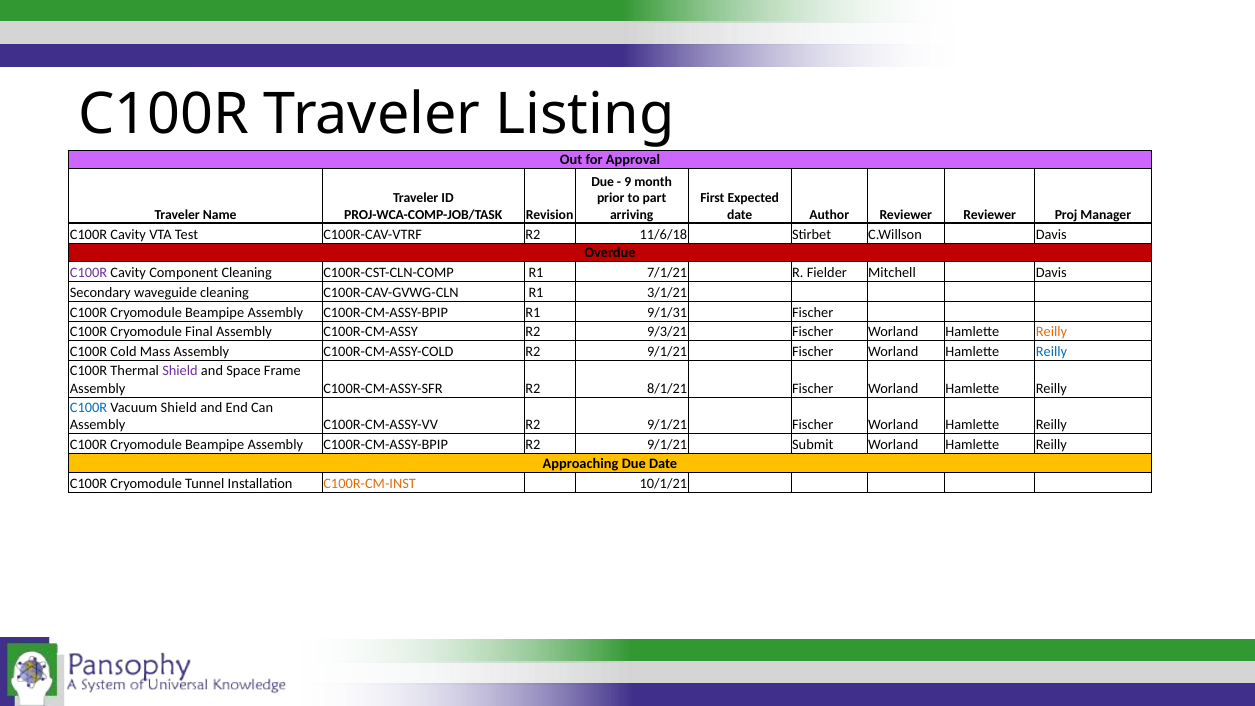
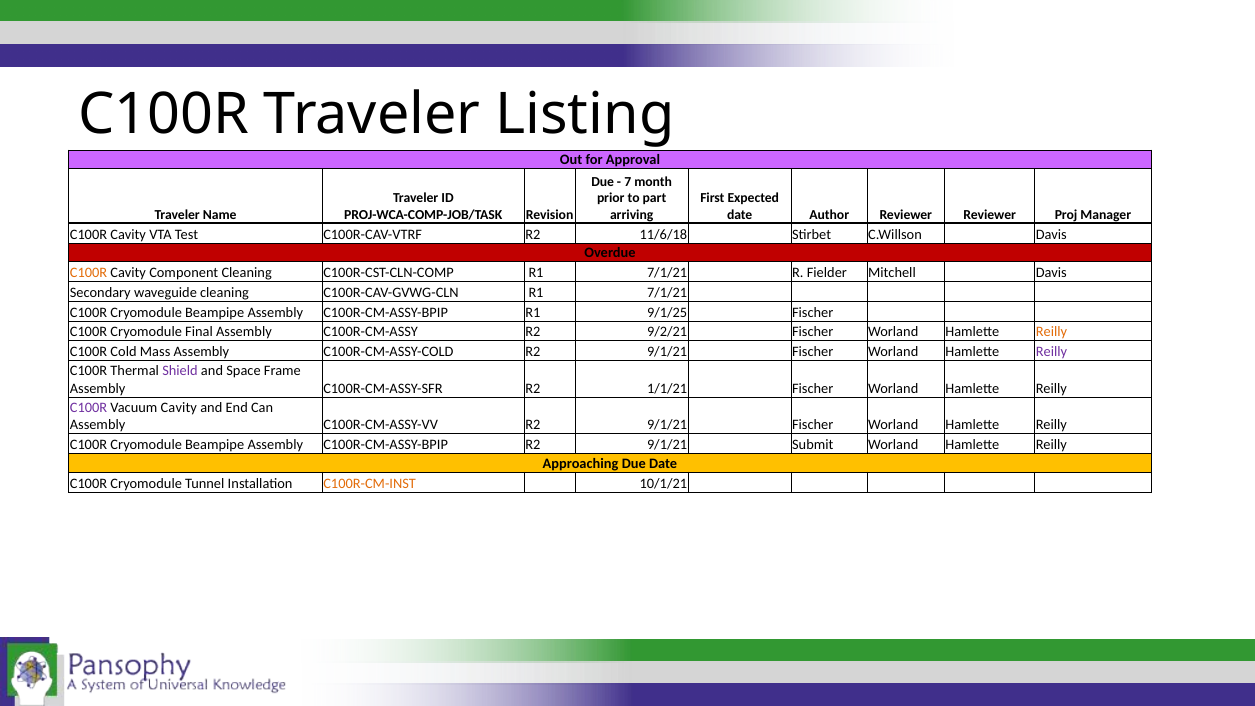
9: 9 -> 7
C100R at (88, 273) colour: purple -> orange
C100R-CAV-GVWG-CLN R1 3/1/21: 3/1/21 -> 7/1/21
9/1/31: 9/1/31 -> 9/1/25
9/3/21: 9/3/21 -> 9/2/21
Reilly at (1051, 352) colour: blue -> purple
8/1/21: 8/1/21 -> 1/1/21
C100R at (88, 407) colour: blue -> purple
Vacuum Shield: Shield -> Cavity
